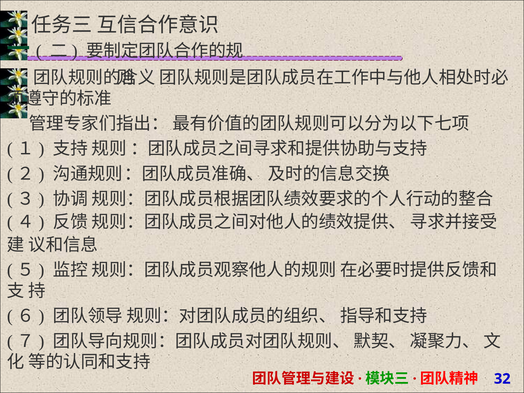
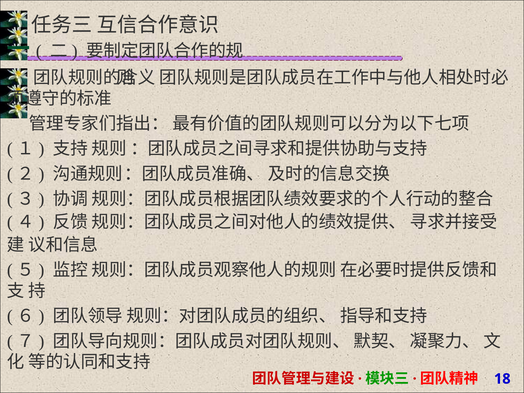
32: 32 -> 18
